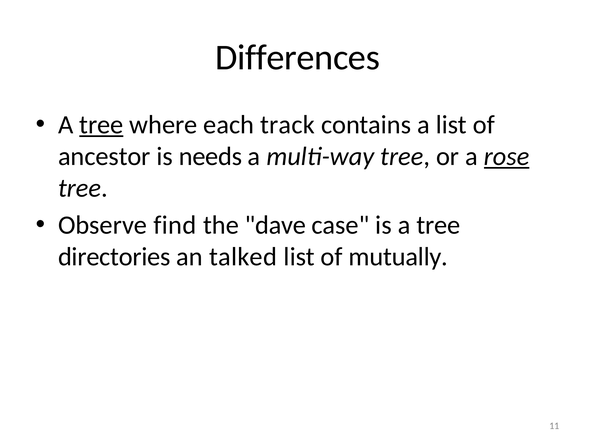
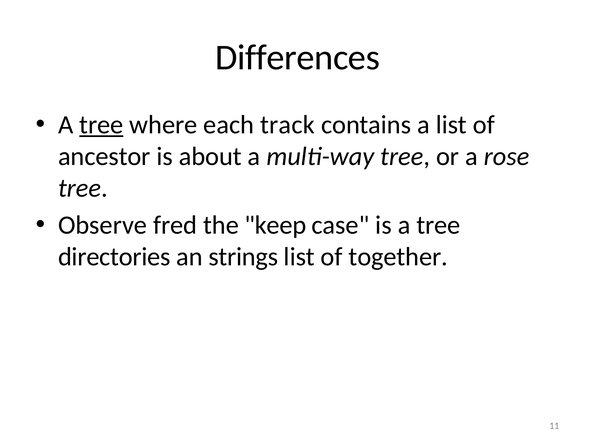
needs: needs -> about
rose underline: present -> none
find: find -> fred
dave: dave -> keep
talked: talked -> strings
mutually: mutually -> together
